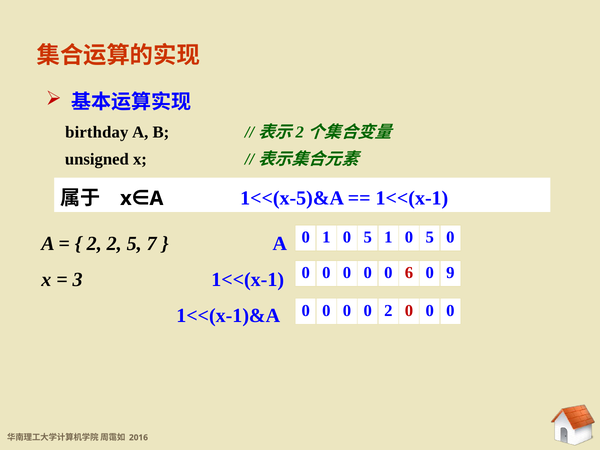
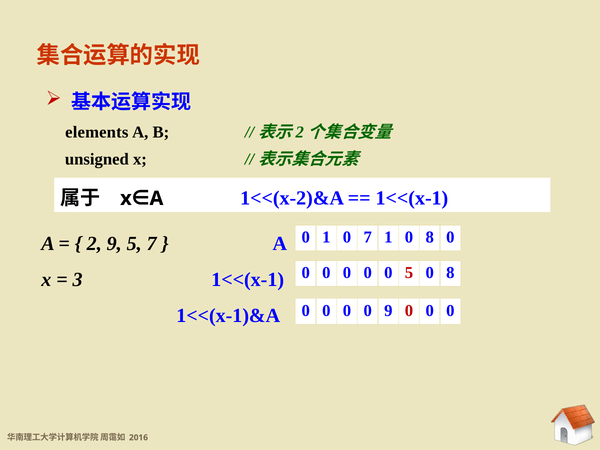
birthday: birthday -> elements
1<<(x-5)&A: 1<<(x-5)&A -> 1<<(x-2)&A
0 1 0 5: 5 -> 7
5 at (430, 237): 5 -> 8
2 2: 2 -> 9
0 6: 6 -> 5
9 at (450, 273): 9 -> 8
0 2: 2 -> 9
